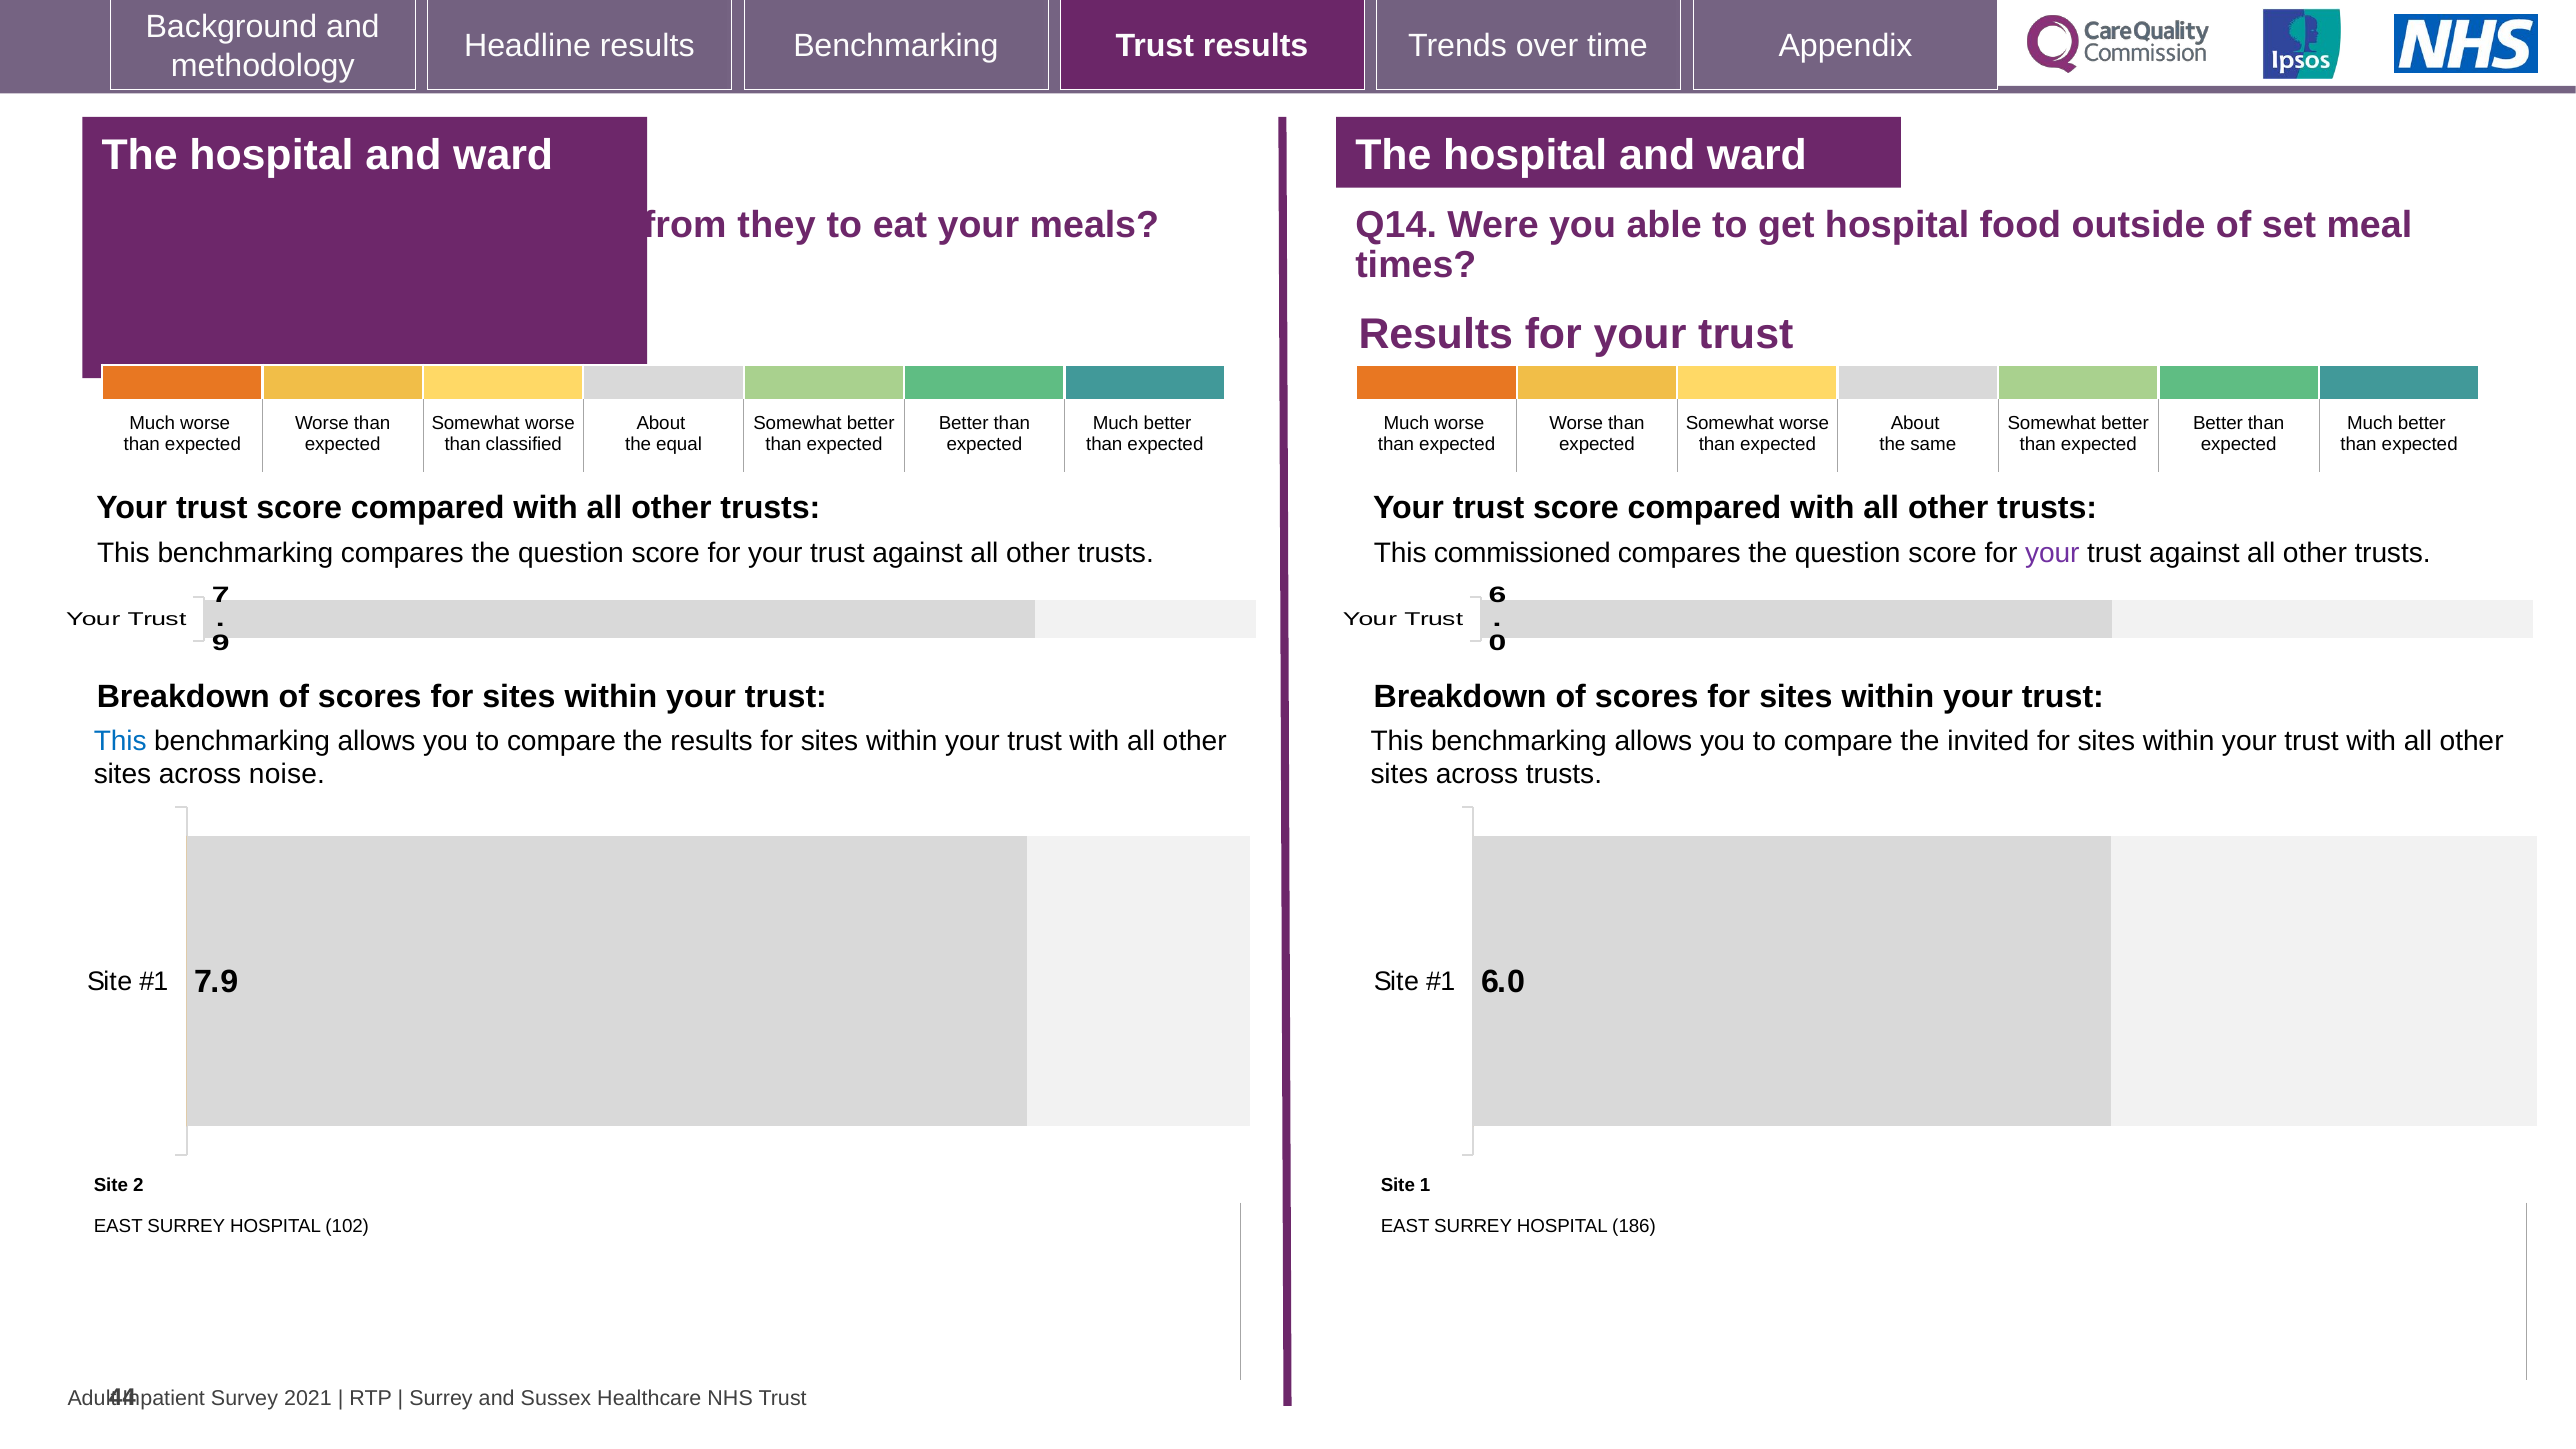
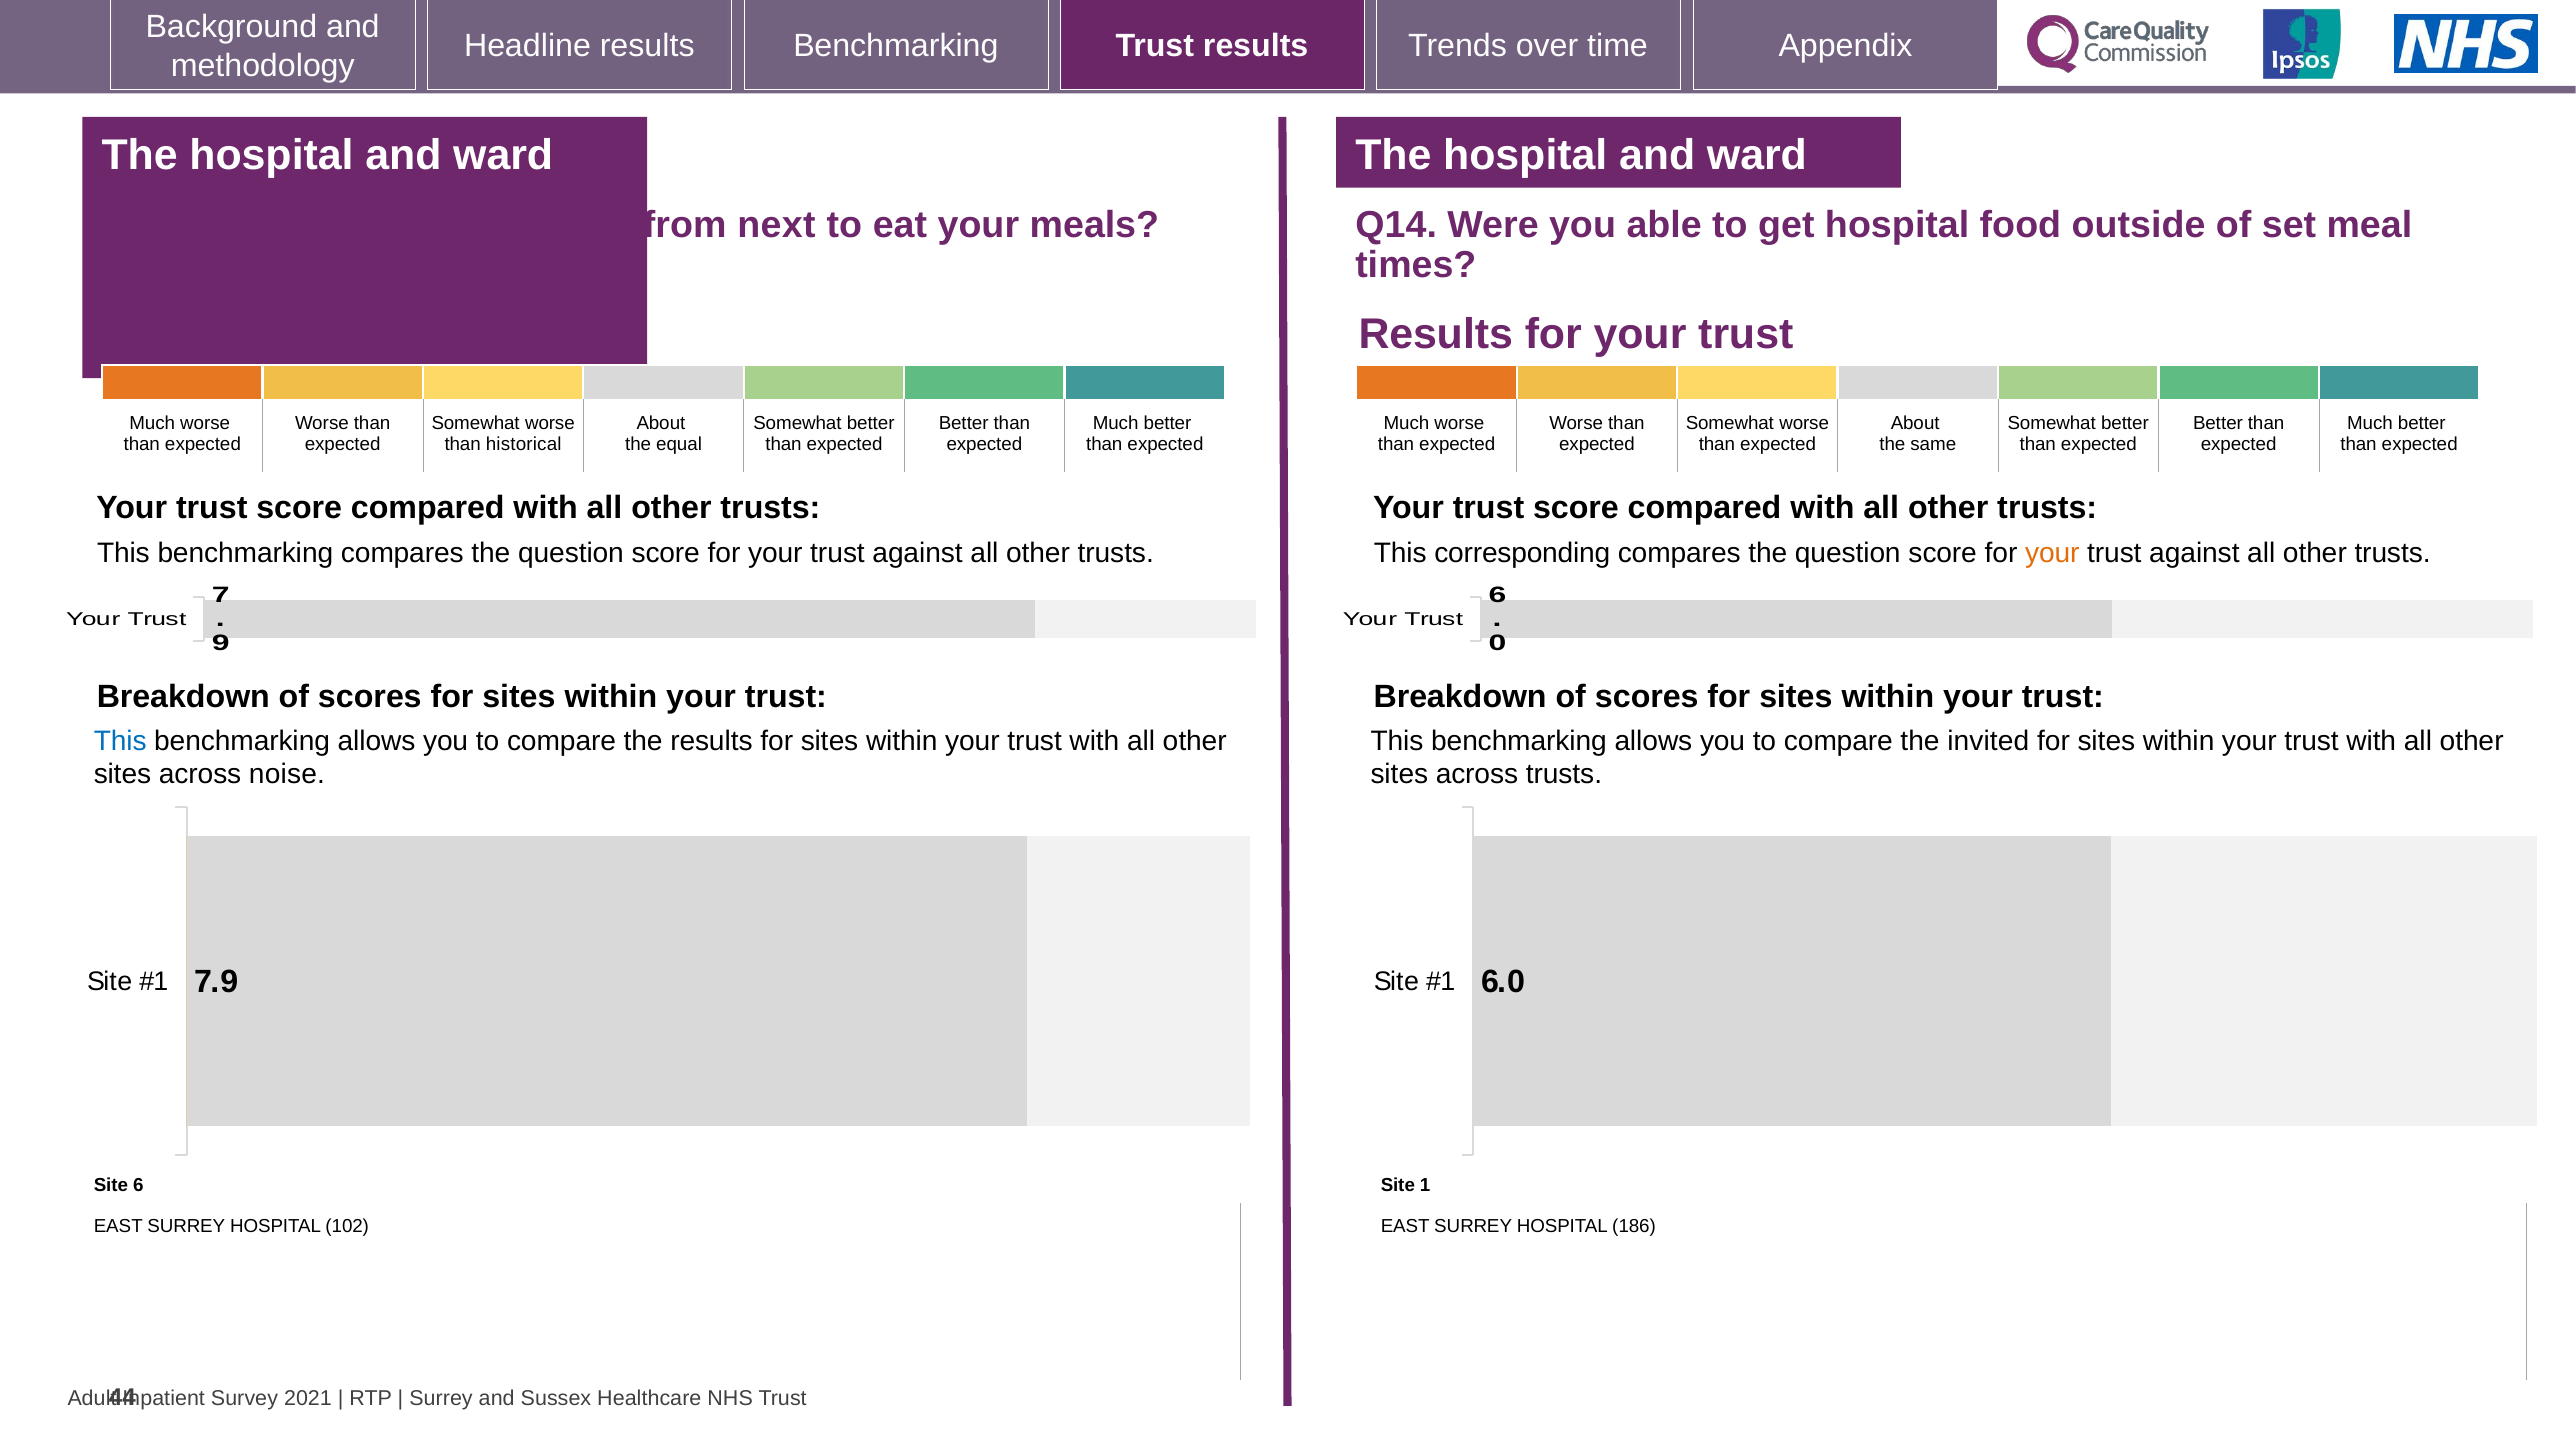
they: they -> next
classified: classified -> historical
commissioned: commissioned -> corresponding
your at (2052, 553) colour: purple -> orange
Site 2: 2 -> 6
